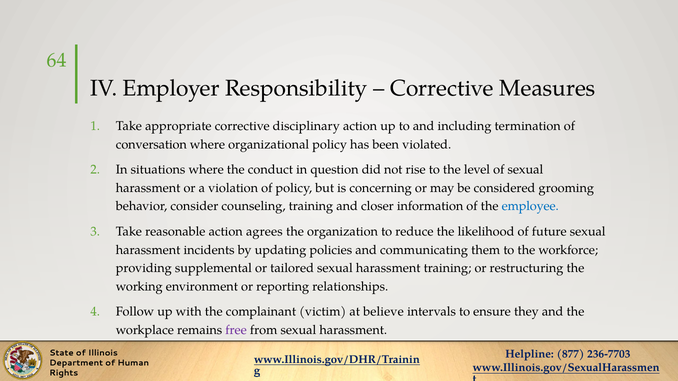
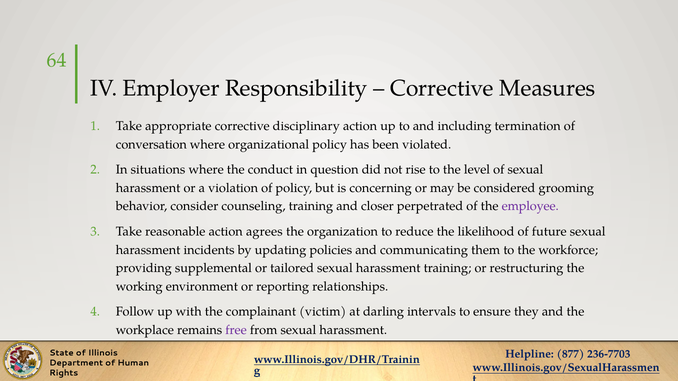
information: information -> perpetrated
employee colour: blue -> purple
believe: believe -> darling
